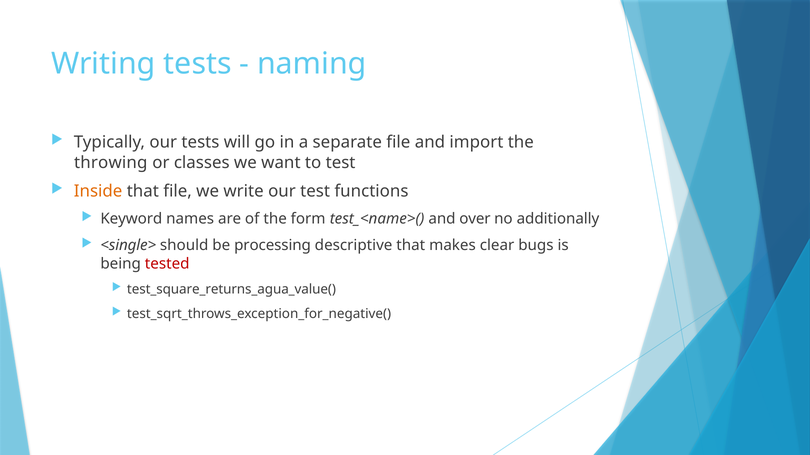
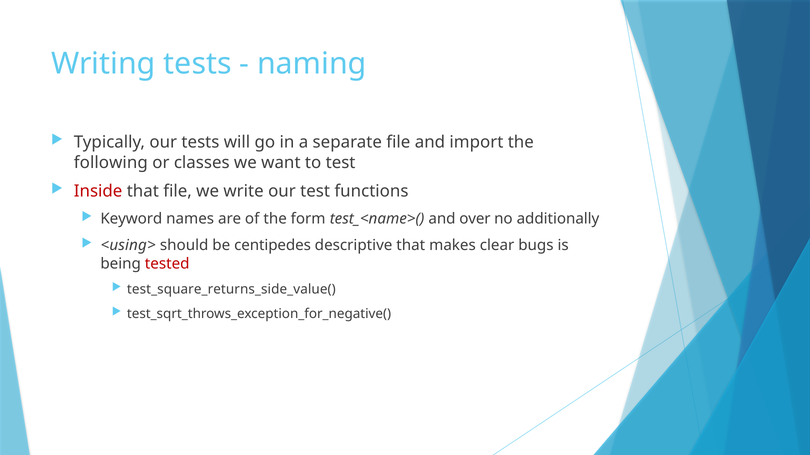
throwing: throwing -> following
Inside colour: orange -> red
<single>: <single> -> <using>
processing: processing -> centipedes
test_square_returns_agua_value(: test_square_returns_agua_value( -> test_square_returns_side_value(
